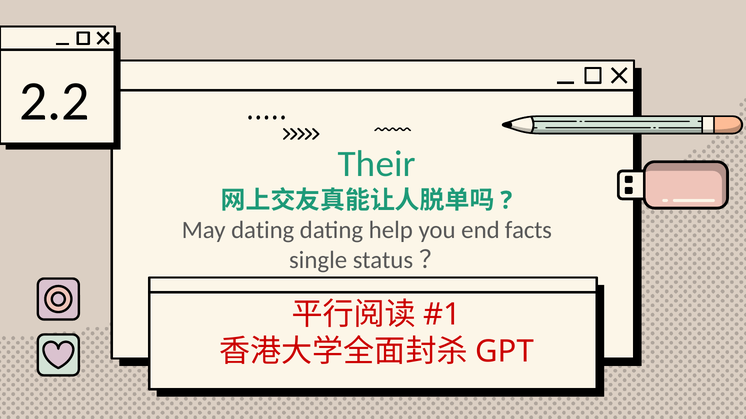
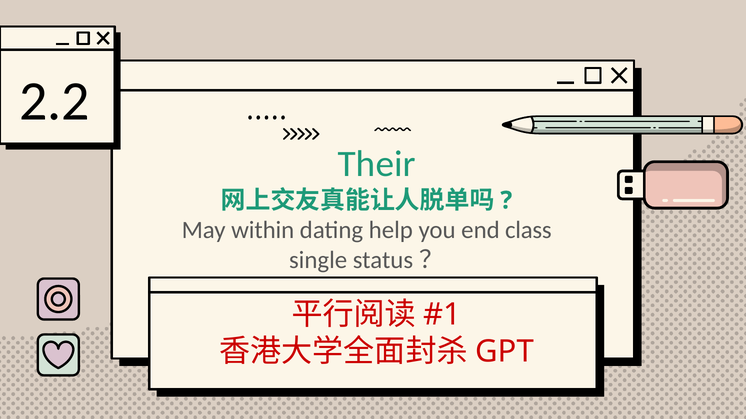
May dating: dating -> within
facts: facts -> class
